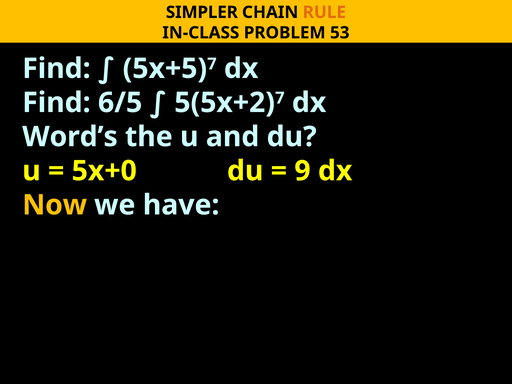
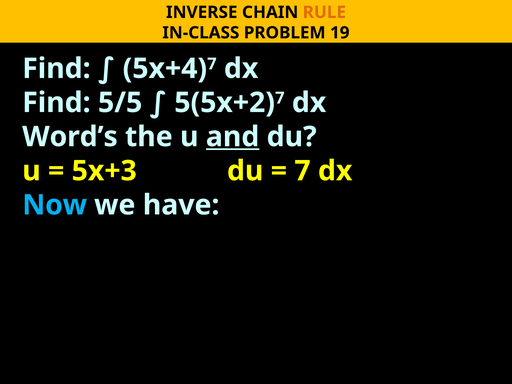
SIMPLER: SIMPLER -> INVERSE
53: 53 -> 19
5x+5: 5x+5 -> 5x+4
6/5: 6/5 -> 5/5
and underline: none -> present
5x+0: 5x+0 -> 5x+3
9 at (302, 171): 9 -> 7
Now colour: yellow -> light blue
